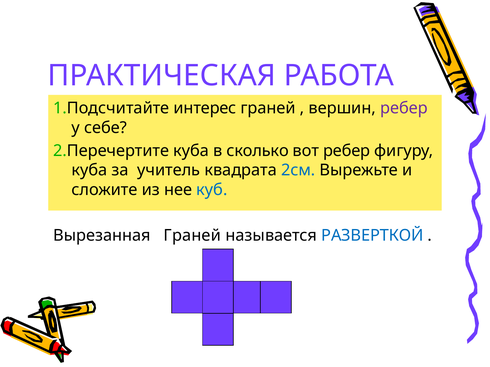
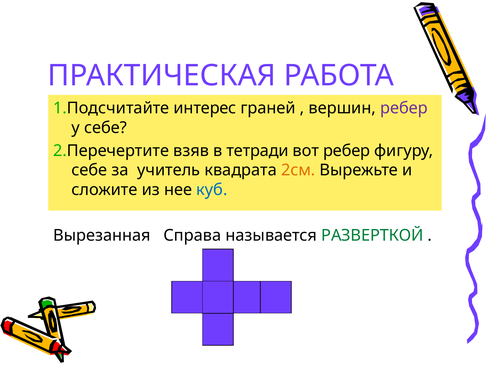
2.Перечертите куба: куба -> взяв
сколько: сколько -> тетради
куба at (89, 170): куба -> себе
2см colour: blue -> orange
Вырезанная Граней: Граней -> Справа
РАЗВЕРТКОЙ colour: blue -> green
